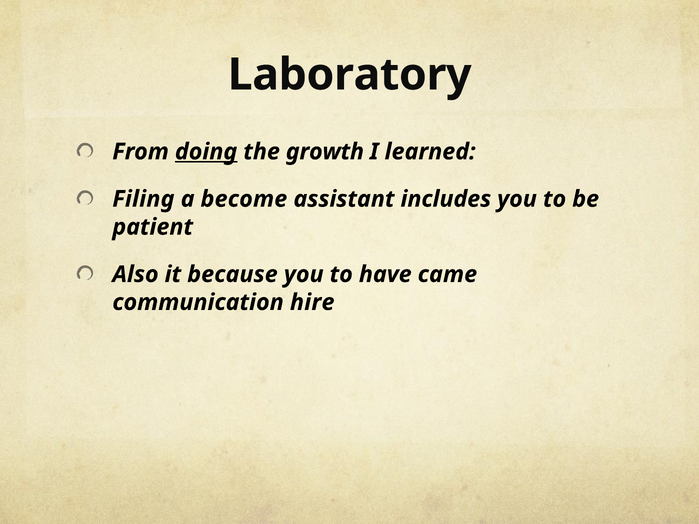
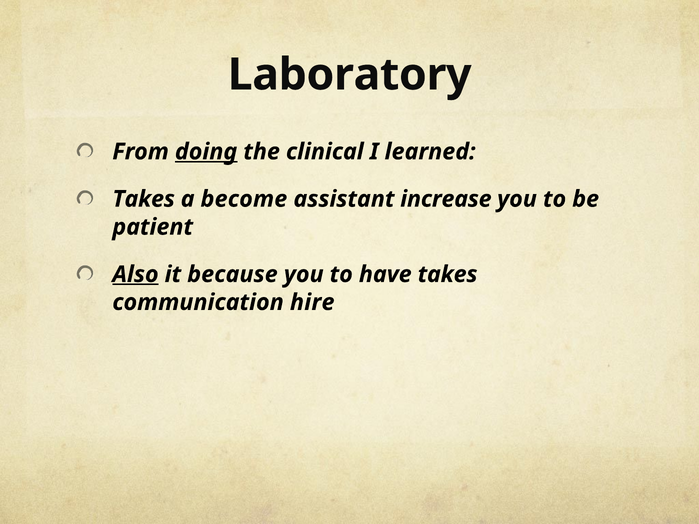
growth: growth -> clinical
Filing at (143, 199): Filing -> Takes
includes: includes -> increase
Also underline: none -> present
have came: came -> takes
